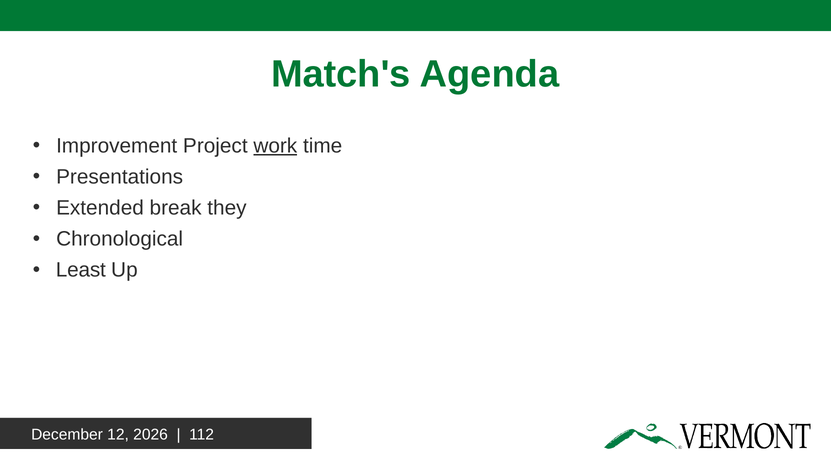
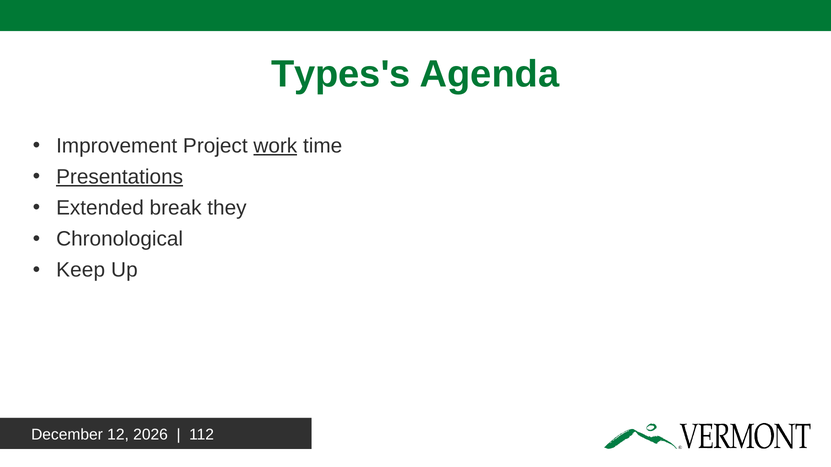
Match's: Match's -> Types's
Presentations underline: none -> present
Least: Least -> Keep
